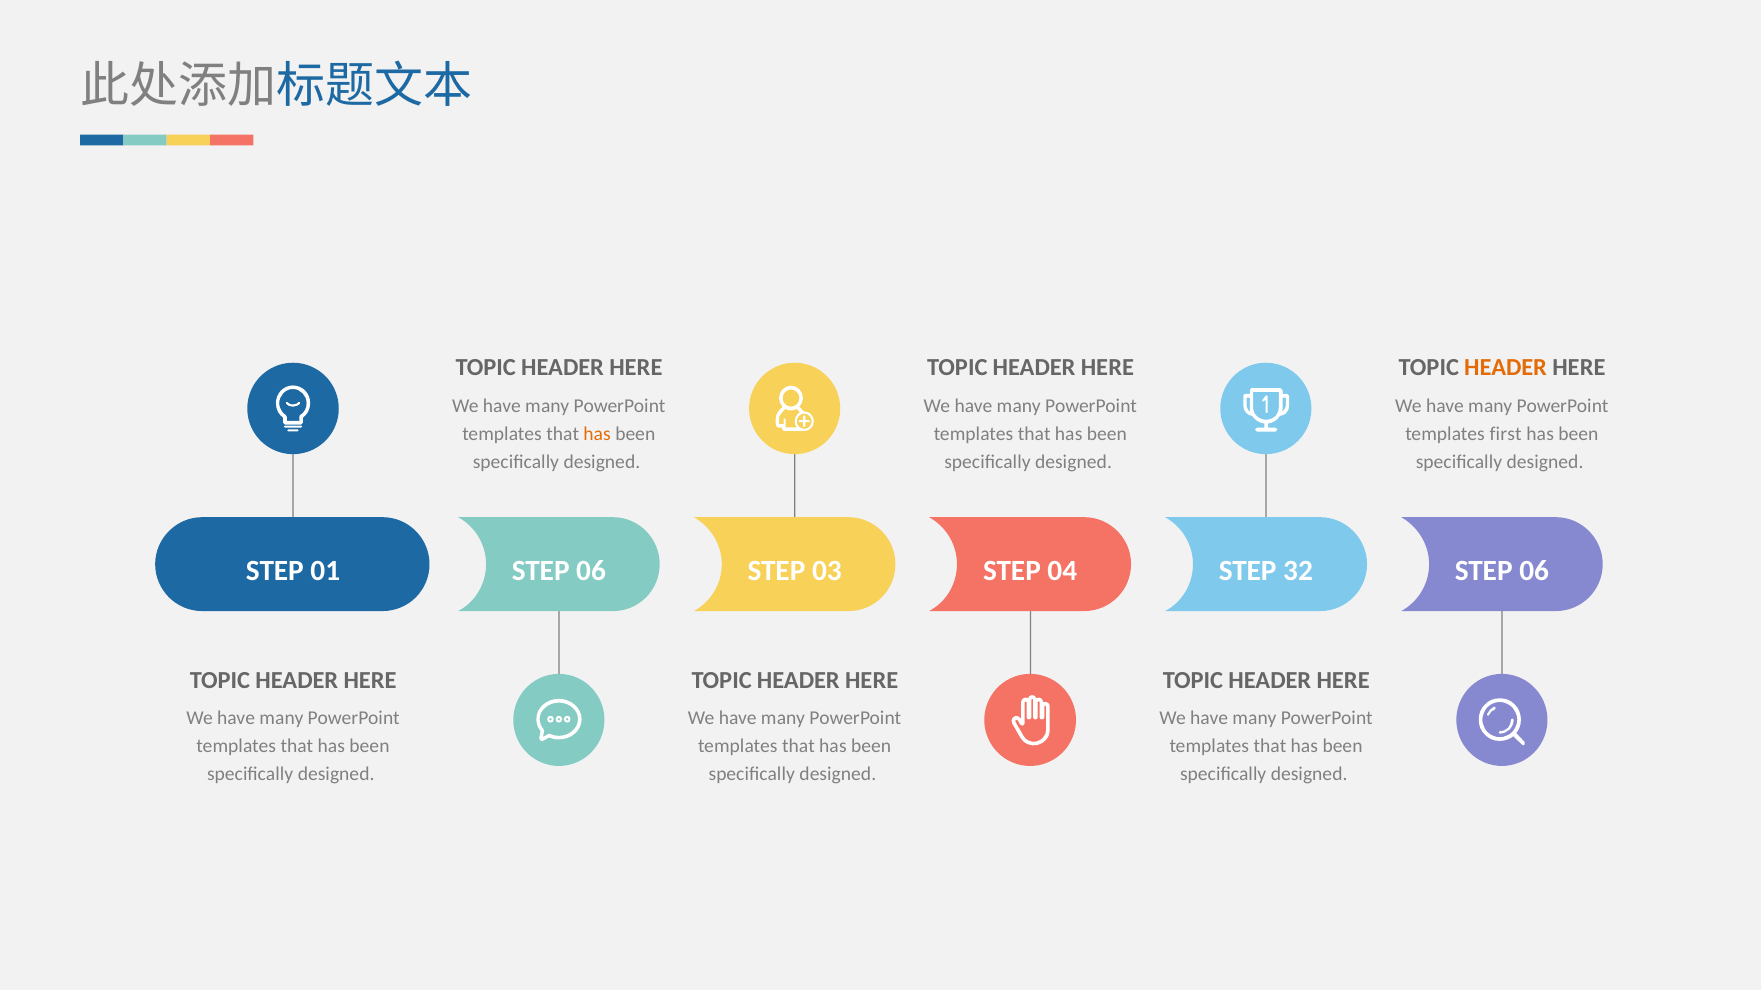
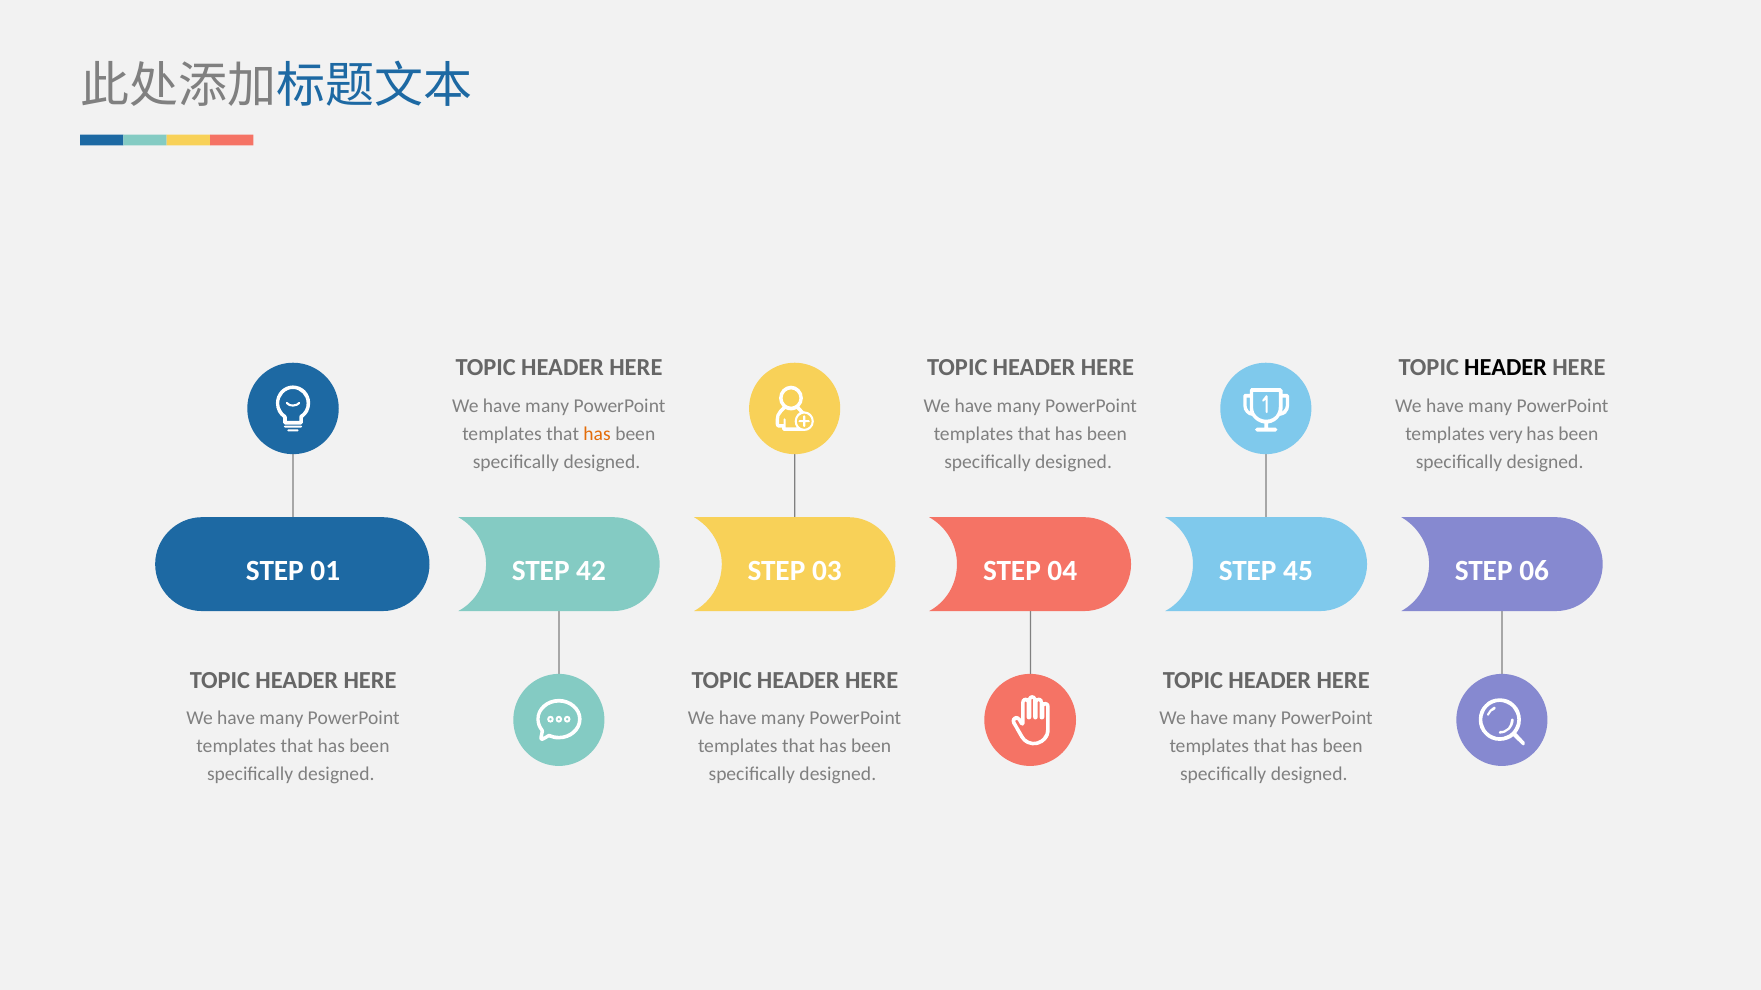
HEADER at (1506, 368) colour: orange -> black
first: first -> very
01 STEP 06: 06 -> 42
32: 32 -> 45
